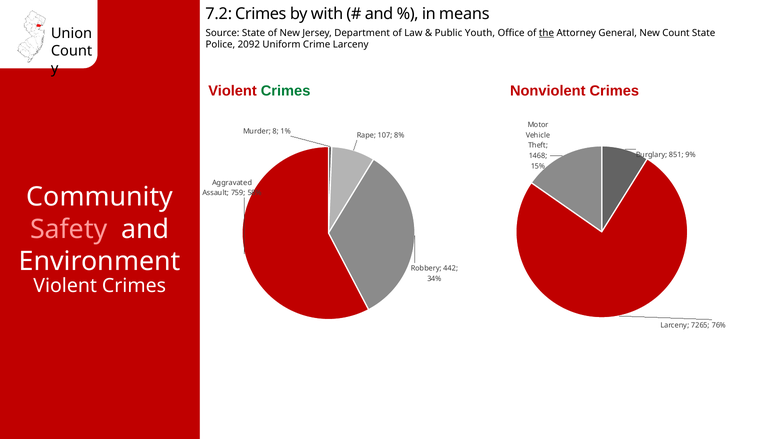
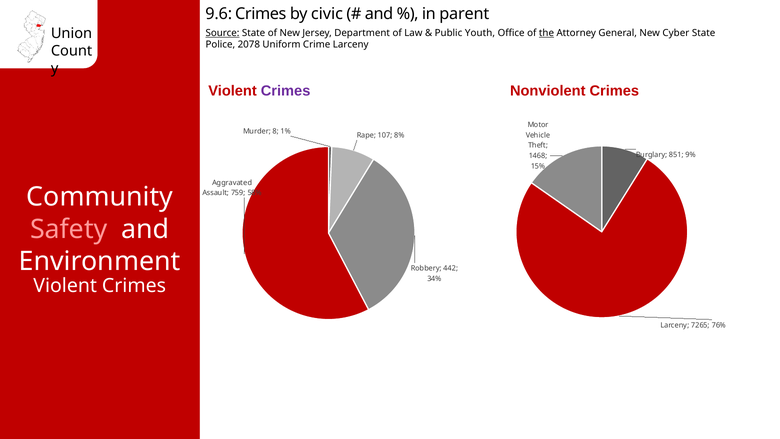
7.2: 7.2 -> 9.6
with: with -> civic
means: means -> parent
Source underline: none -> present
New Count: Count -> Cyber
2092: 2092 -> 2078
Crimes at (286, 91) colour: green -> purple
